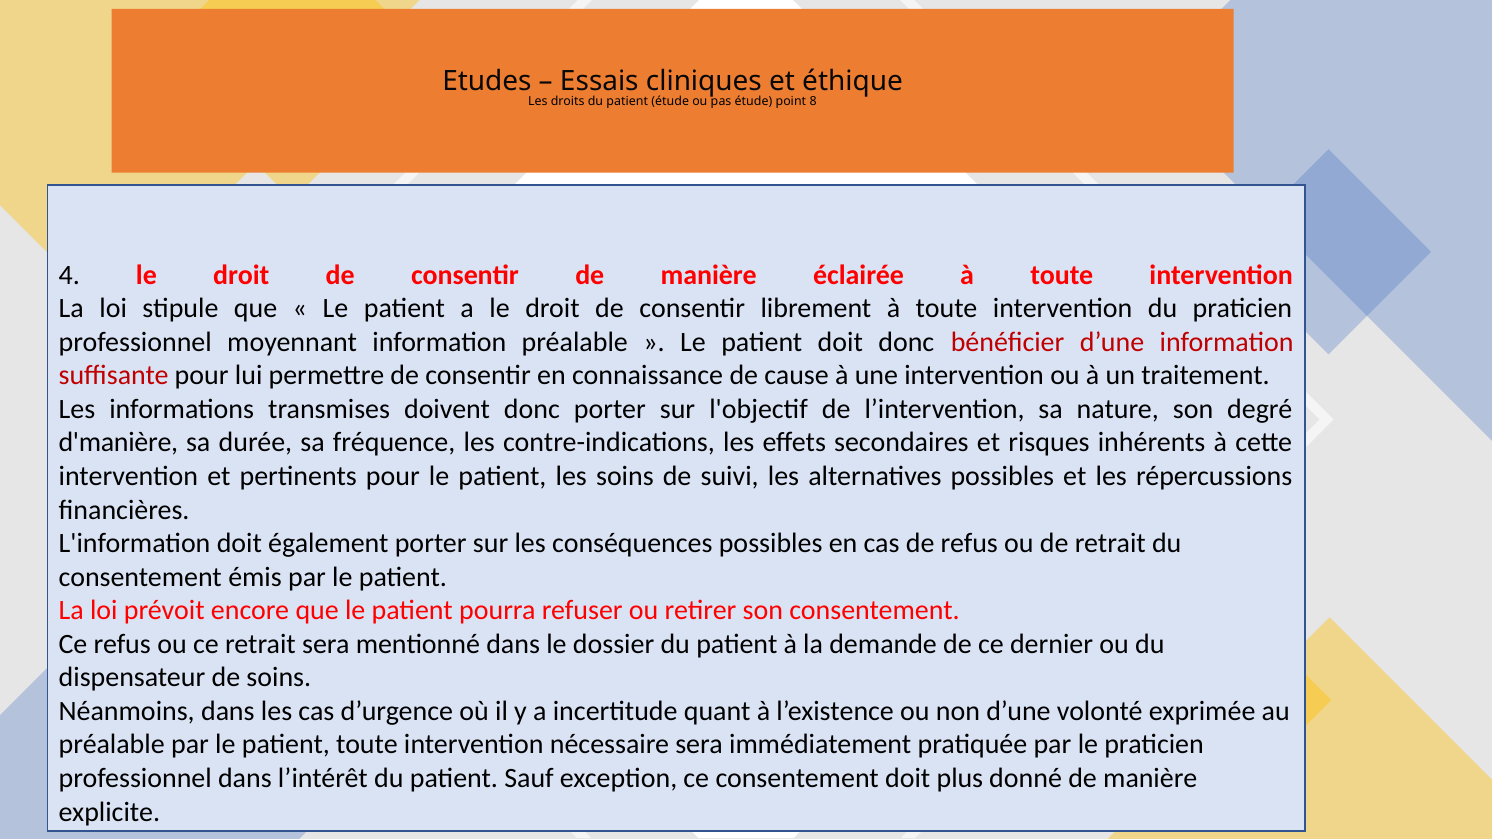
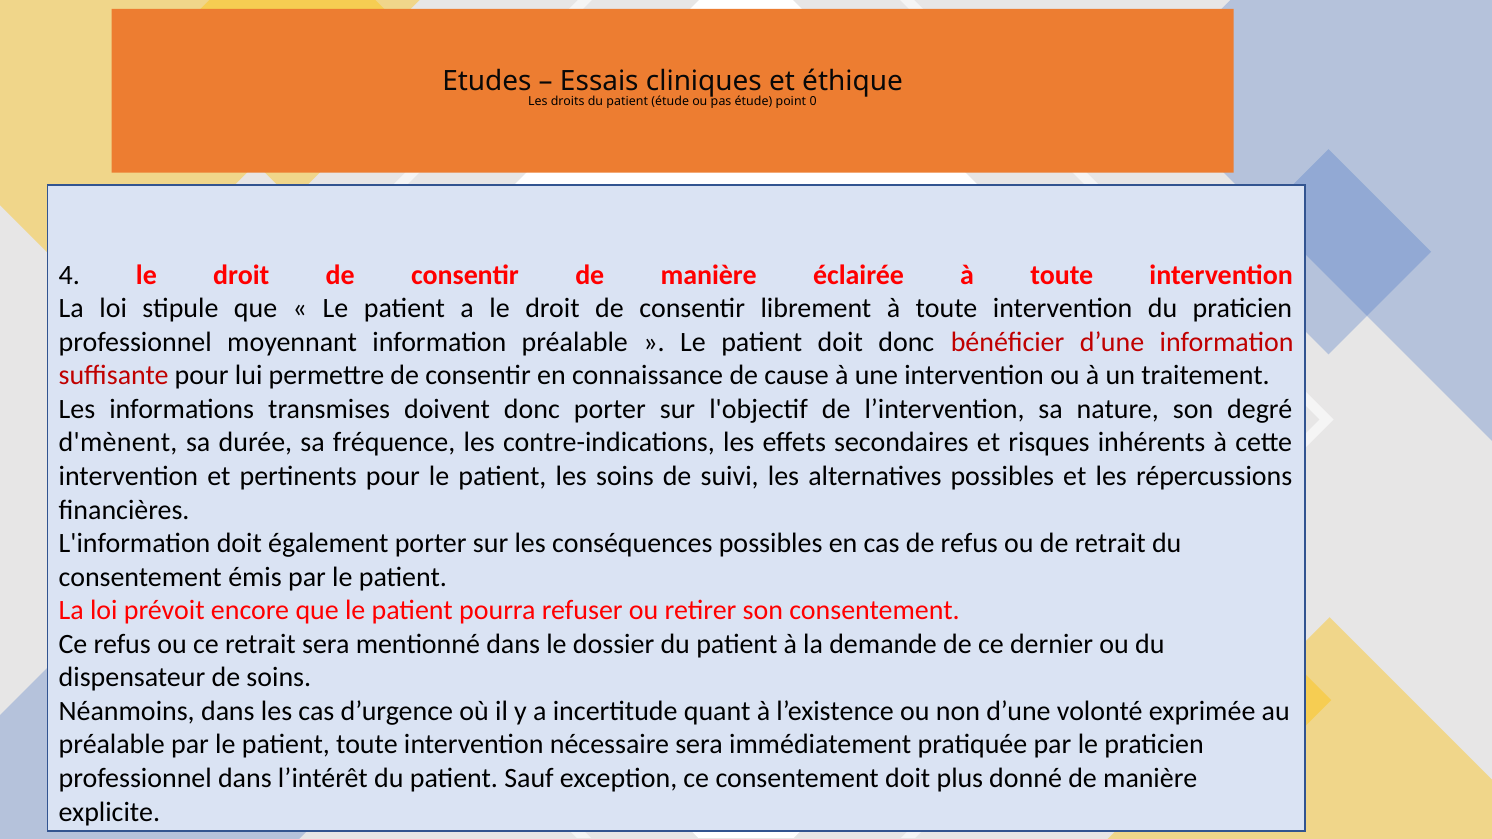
8: 8 -> 0
d'manière: d'manière -> d'mènent
